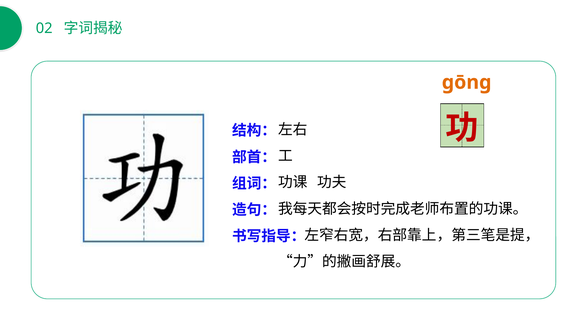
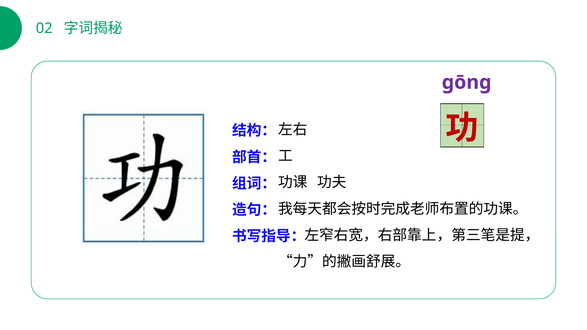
ɡōnɡ colour: orange -> purple
